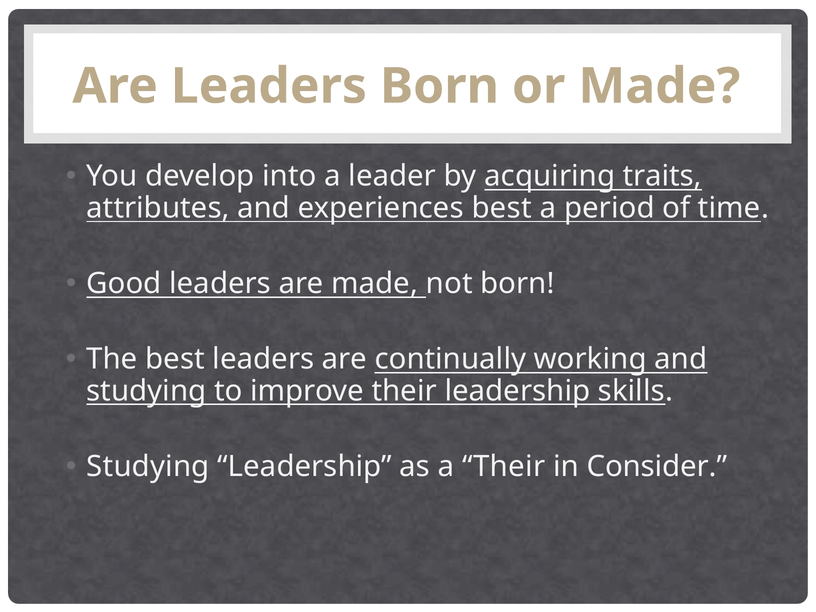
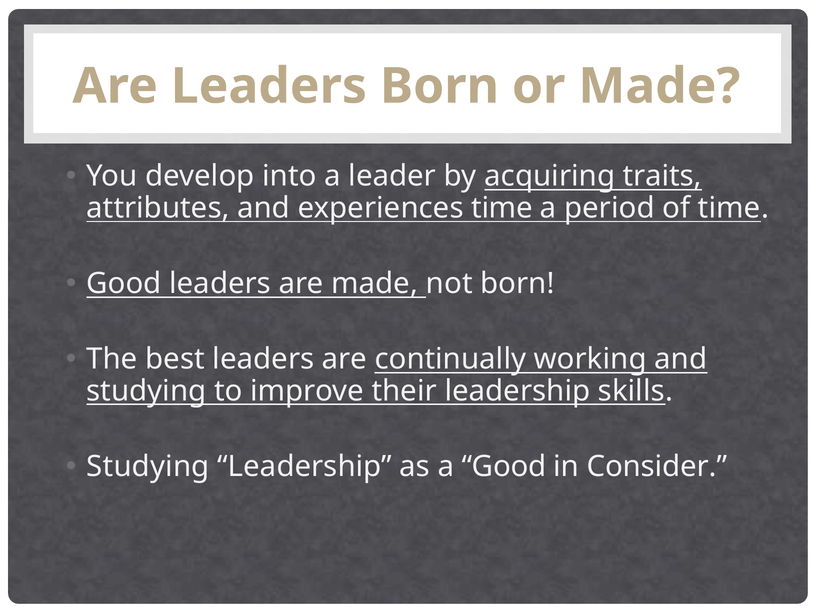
experiences best: best -> time
a Their: Their -> Good
